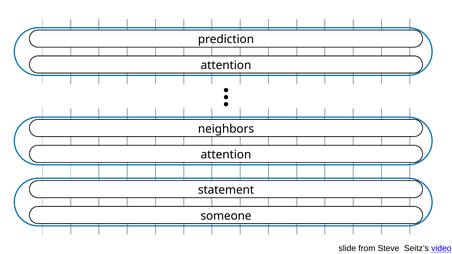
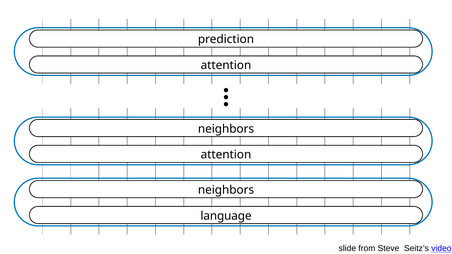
statement at (226, 190): statement -> neighbors
someone: someone -> language
